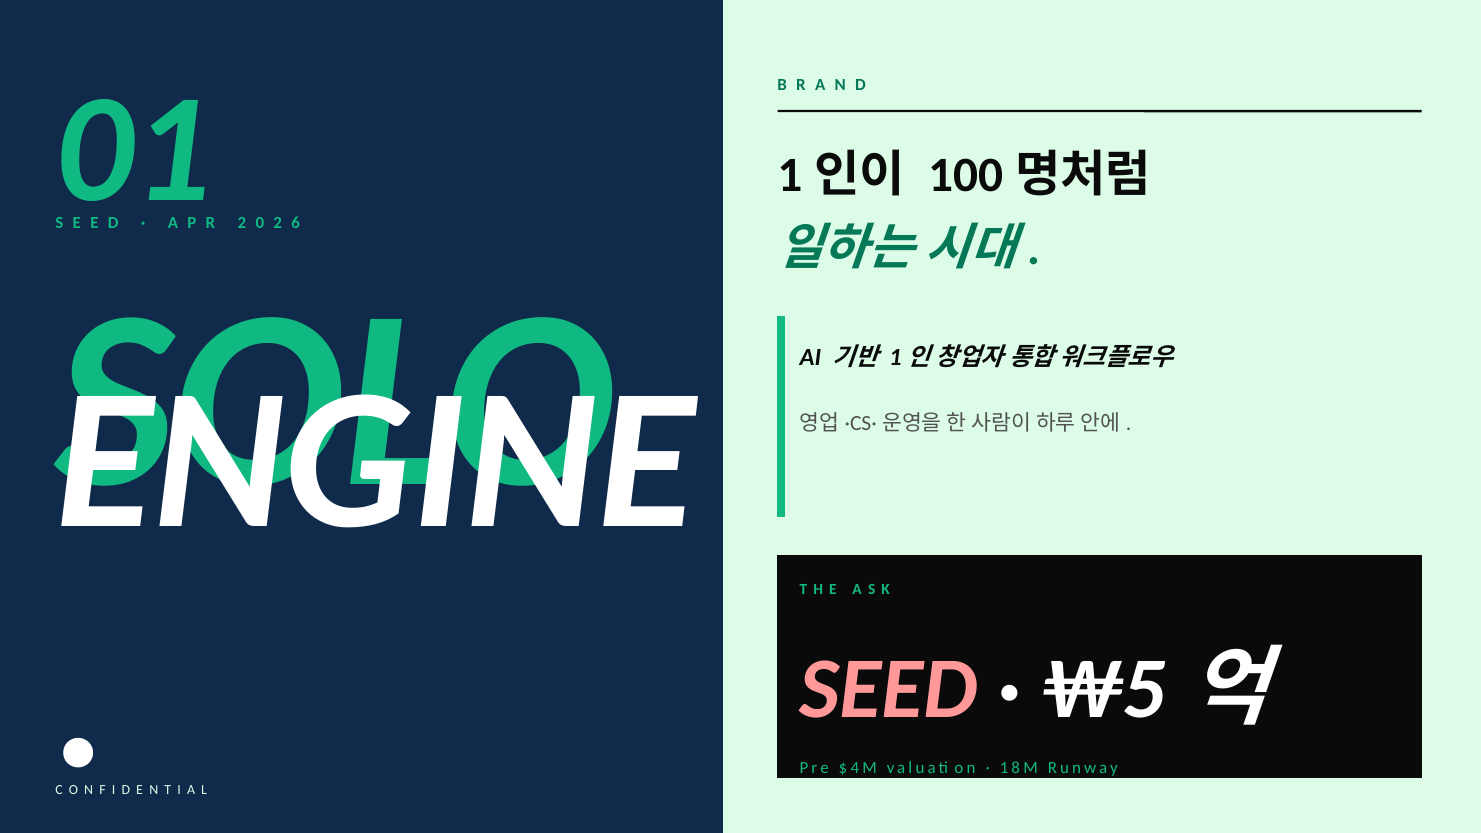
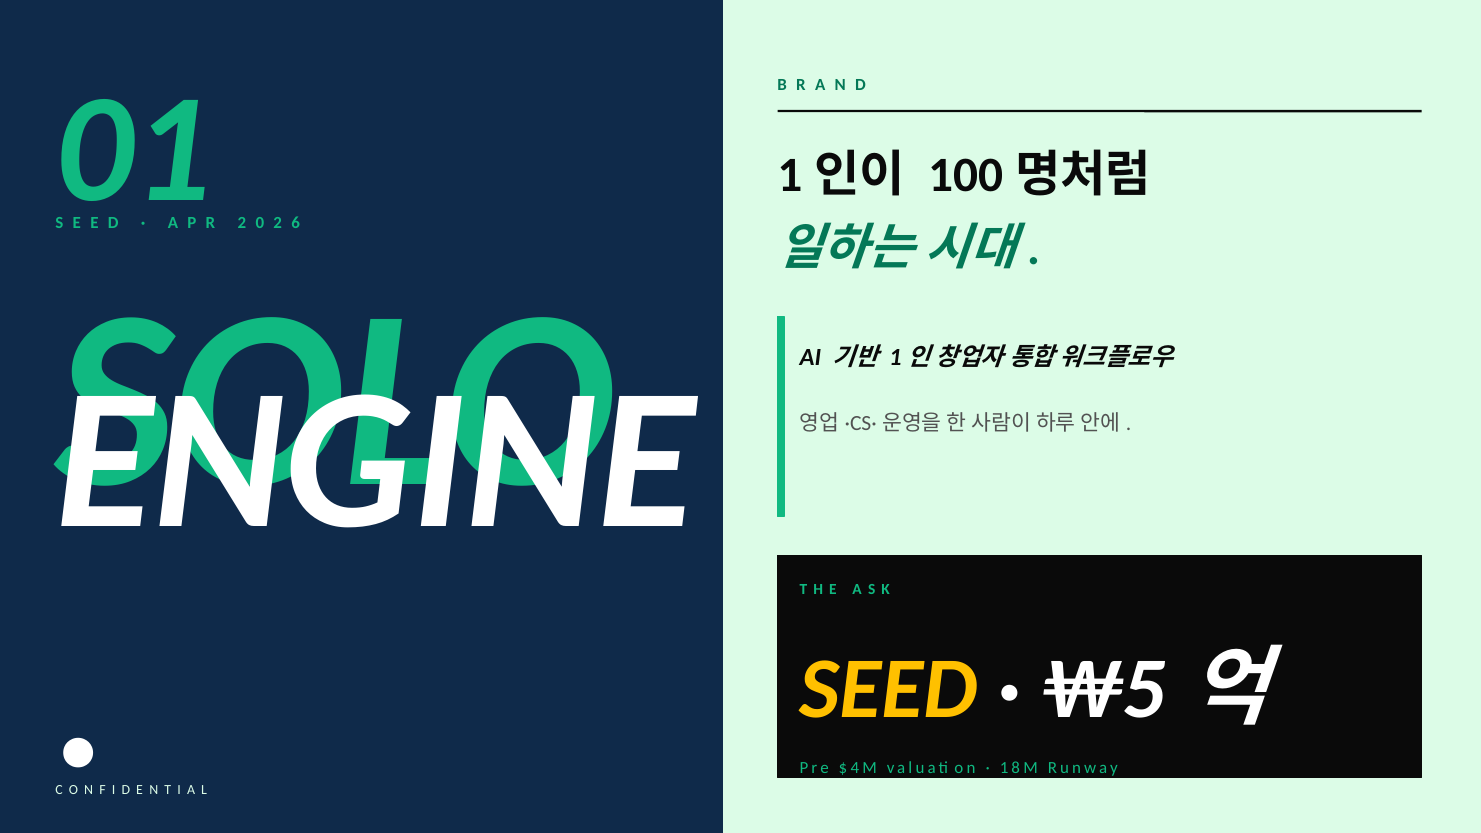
SEED colour: pink -> yellow
